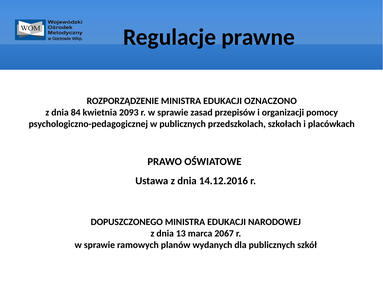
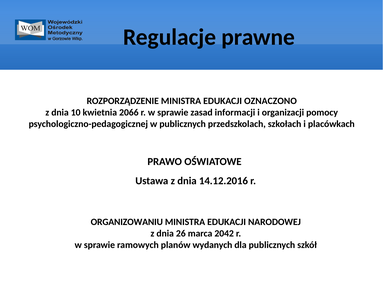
84: 84 -> 10
2093: 2093 -> 2066
przepisów: przepisów -> informacji
DOPUSZCZONEGO: DOPUSZCZONEGO -> ORGANIZOWANIU
13: 13 -> 26
2067: 2067 -> 2042
